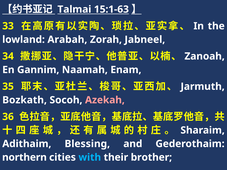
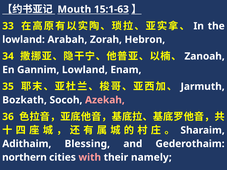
Talmai: Talmai -> Mouth
Jabneel: Jabneel -> Hebron
Gannim Naamah: Naamah -> Lowland
with colour: light blue -> pink
brother: brother -> namely
